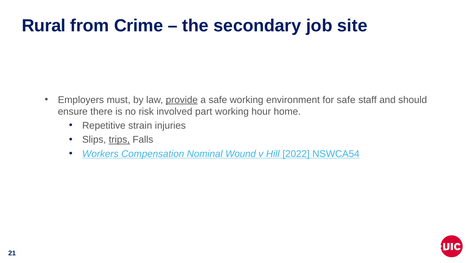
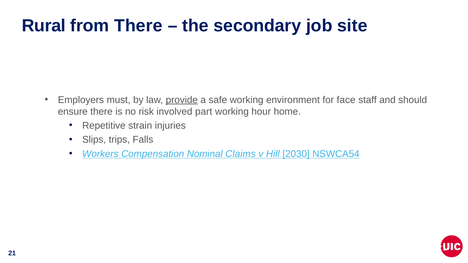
from Crime: Crime -> There
for safe: safe -> face
trips underline: present -> none
Wound: Wound -> Claims
2022: 2022 -> 2030
